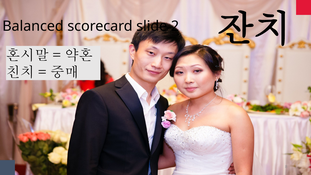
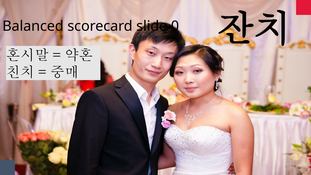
2: 2 -> 0
